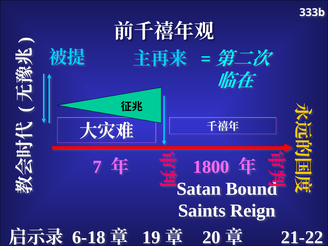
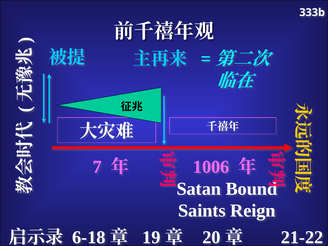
1800: 1800 -> 1006
